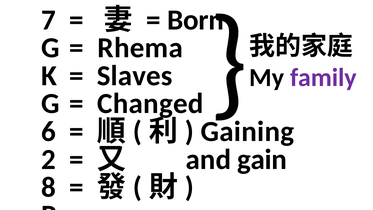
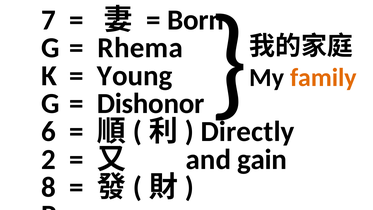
Slaves: Slaves -> Young
family colour: purple -> orange
Changed: Changed -> Dishonor
Gaining: Gaining -> Directly
